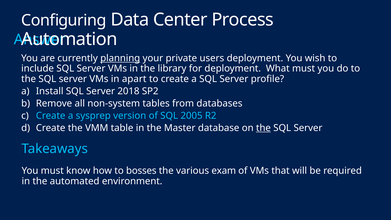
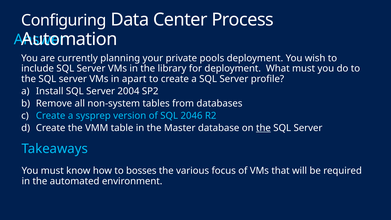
planning underline: present -> none
users: users -> pools
2018: 2018 -> 2004
2005: 2005 -> 2046
exam: exam -> focus
